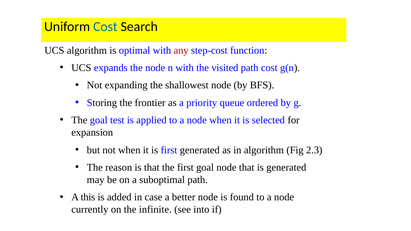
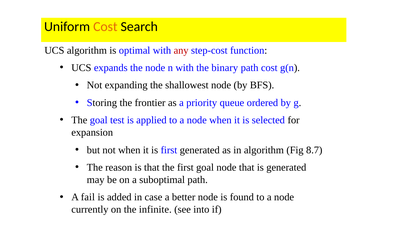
Cost at (105, 27) colour: blue -> orange
visited: visited -> binary
2.3: 2.3 -> 8.7
this: this -> fail
